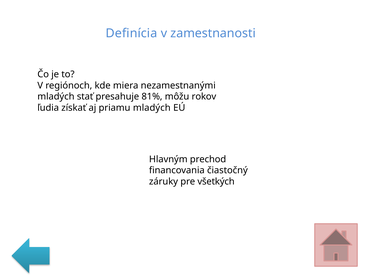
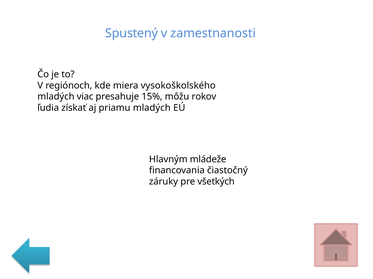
Definícia: Definícia -> Spustený
nezamestnanými: nezamestnanými -> vysokoškolského
stať: stať -> viac
81%: 81% -> 15%
prechod: prechod -> mládeže
